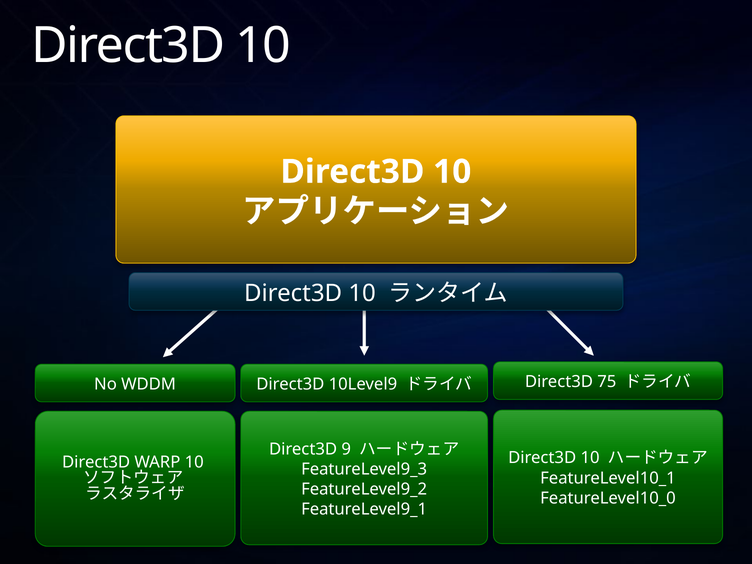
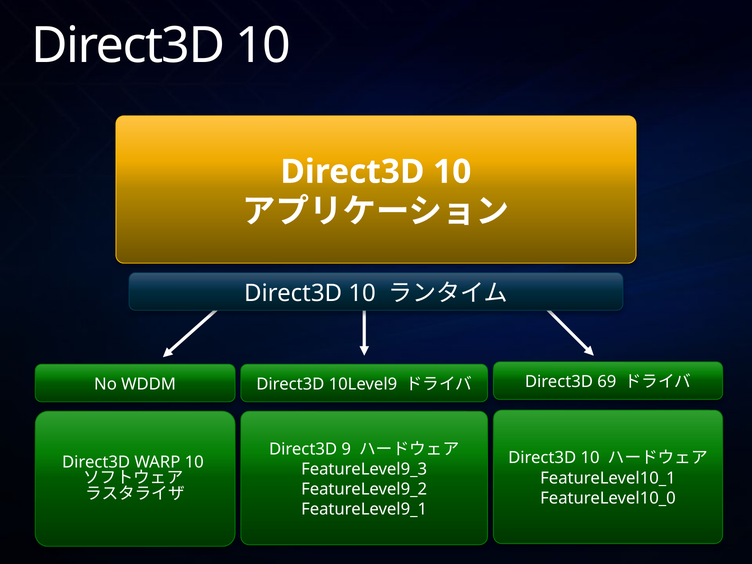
75: 75 -> 69
